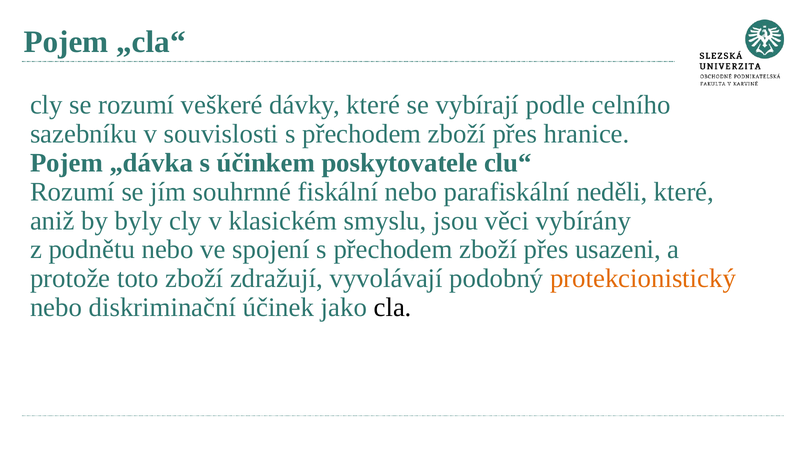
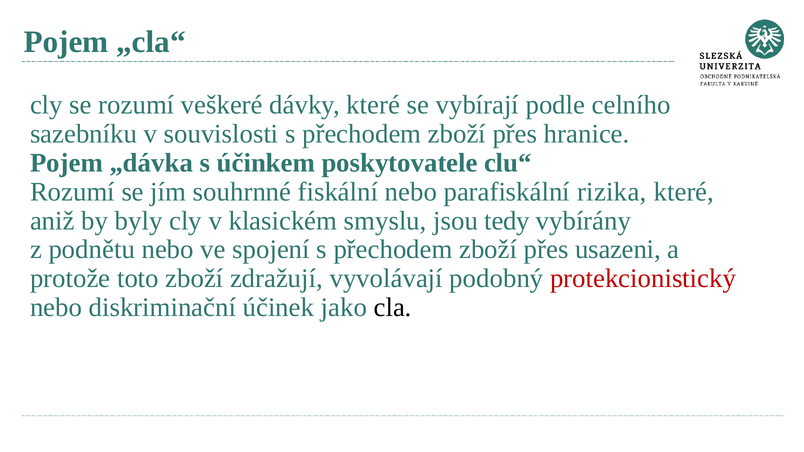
neděli: neděli -> rizika
věci: věci -> tedy
protekcionistický colour: orange -> red
